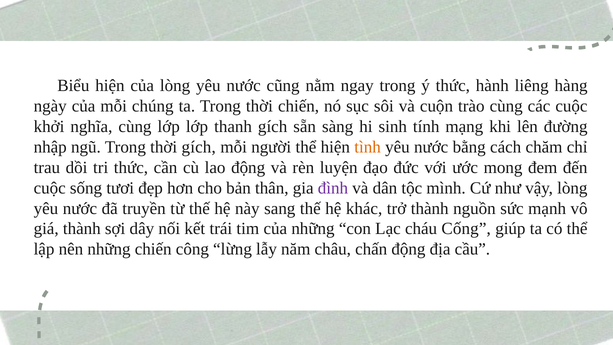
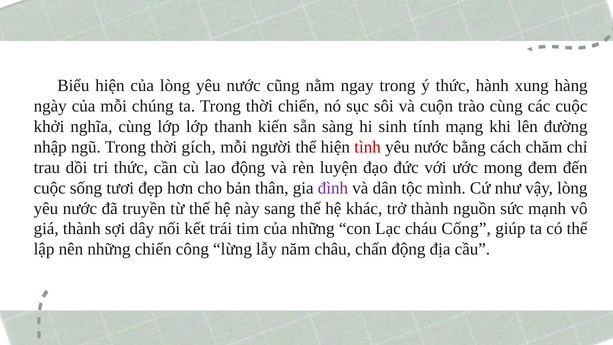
liêng: liêng -> xung
thanh gích: gích -> kiến
tình colour: orange -> red
